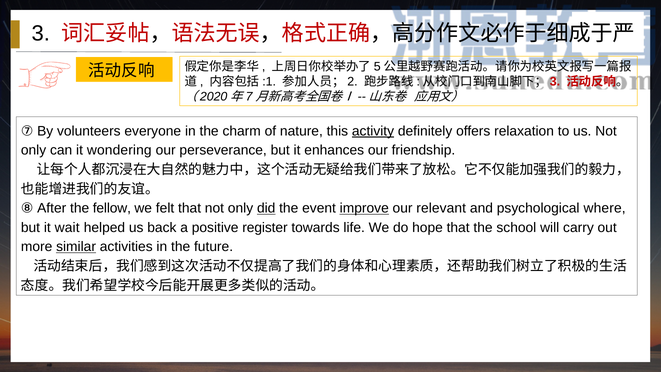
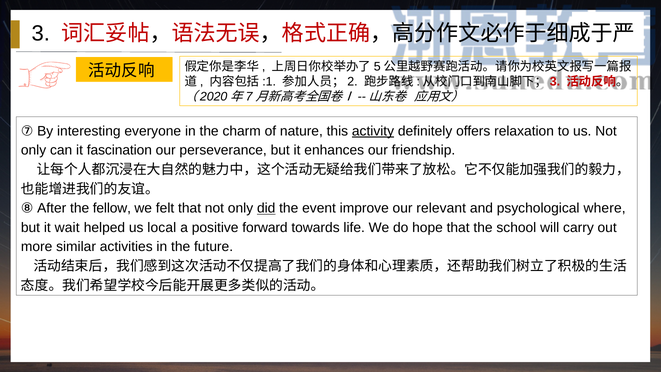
volunteers: volunteers -> interesting
wondering: wondering -> fascination
improve underline: present -> none
back: back -> local
register: register -> forward
similar underline: present -> none
